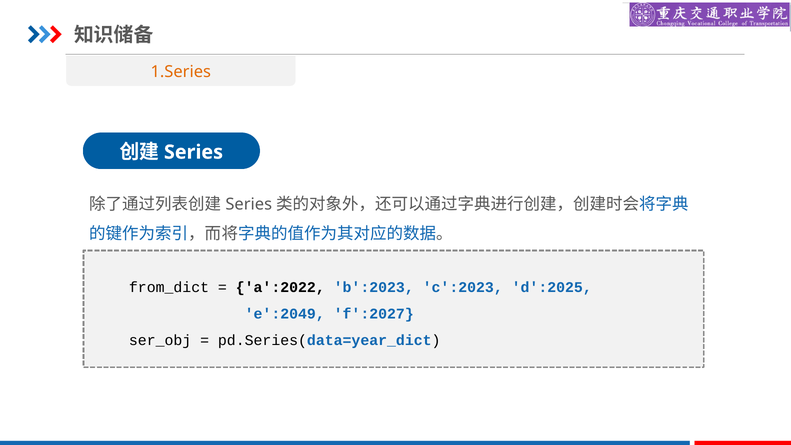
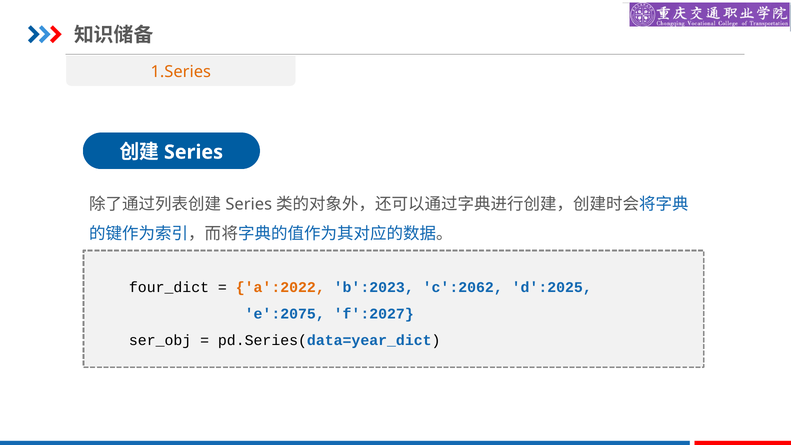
from_dict: from_dict -> four_dict
a':2022 colour: black -> orange
c':2023: c':2023 -> c':2062
e':2049: e':2049 -> e':2075
